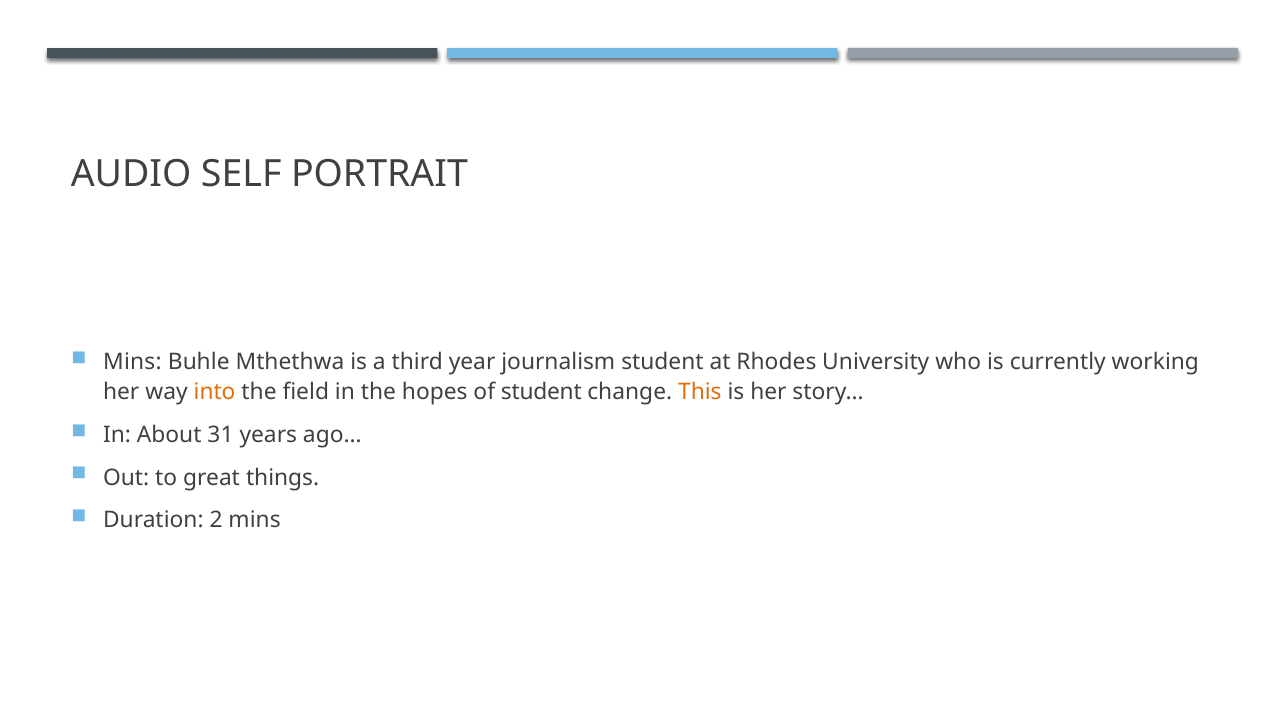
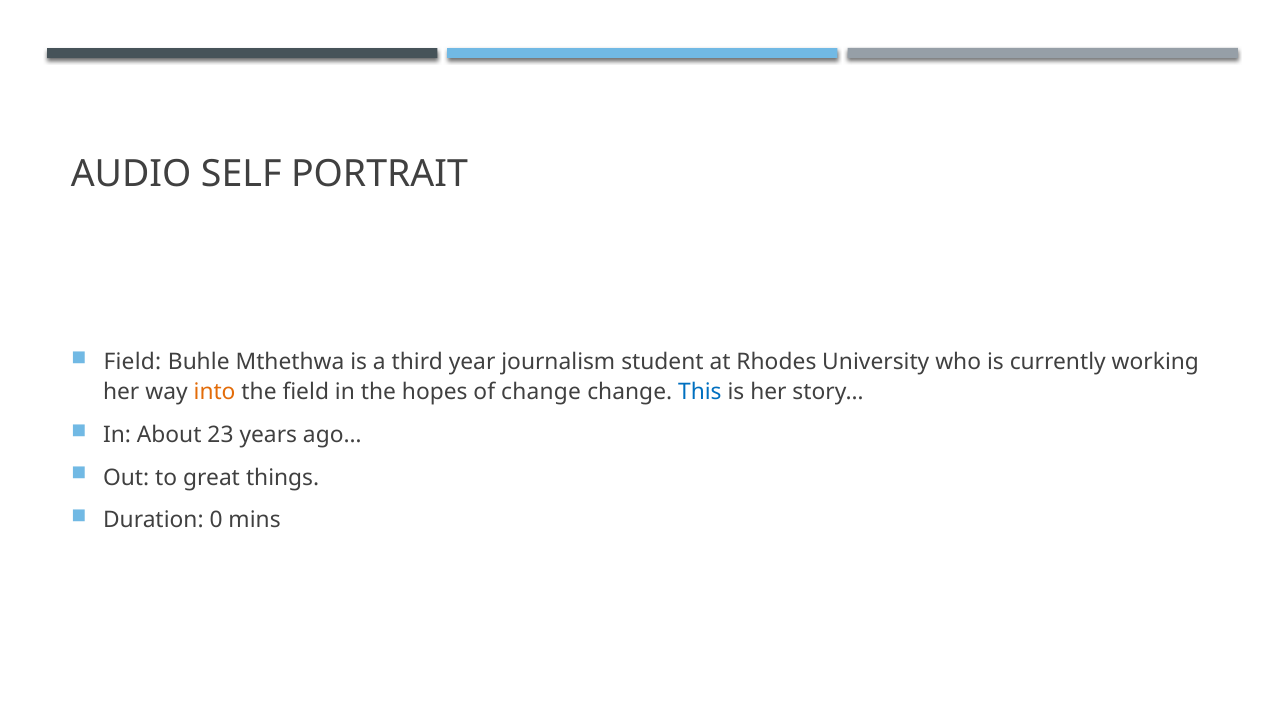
Mins at (132, 362): Mins -> Field
of student: student -> change
This colour: orange -> blue
31: 31 -> 23
2: 2 -> 0
